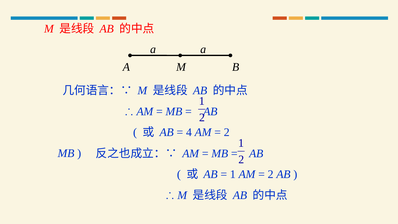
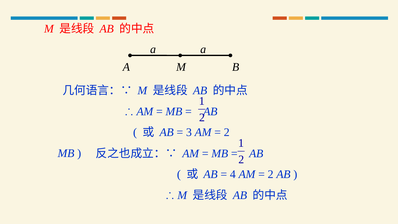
4: 4 -> 3
1 at (233, 174): 1 -> 4
